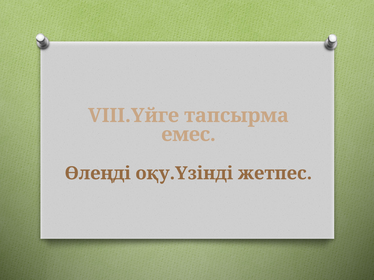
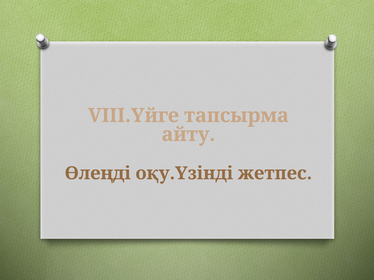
емес: емес -> айту
